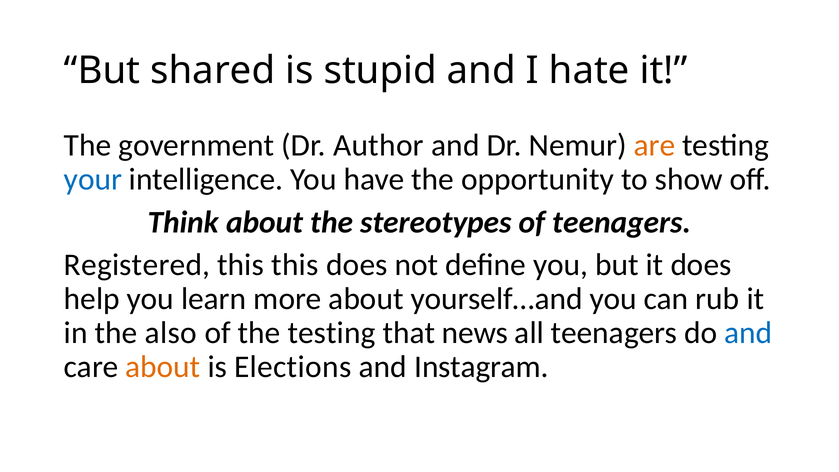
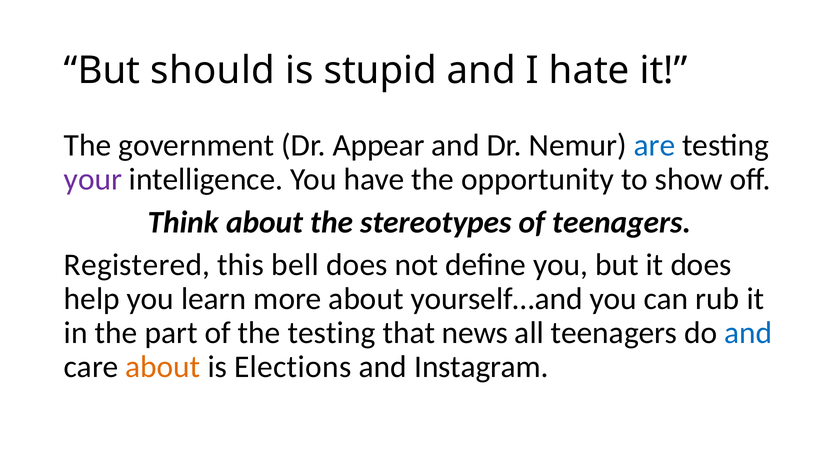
shared: shared -> should
Author: Author -> Appear
are colour: orange -> blue
your colour: blue -> purple
this this: this -> bell
also: also -> part
